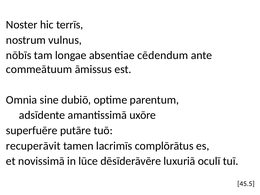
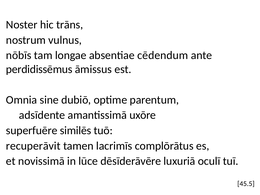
terrīs: terrīs -> trāns
commeātuum: commeātuum -> perdidissēmus
putāre: putāre -> similēs
